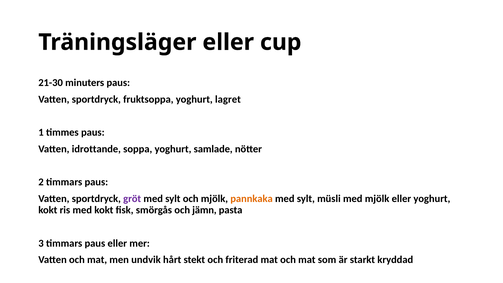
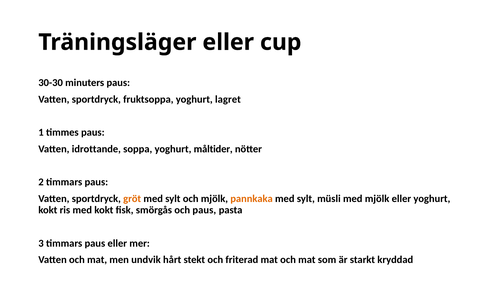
21-30: 21-30 -> 30-30
samlade: samlade -> måltider
gröt colour: purple -> orange
och jämn: jämn -> paus
